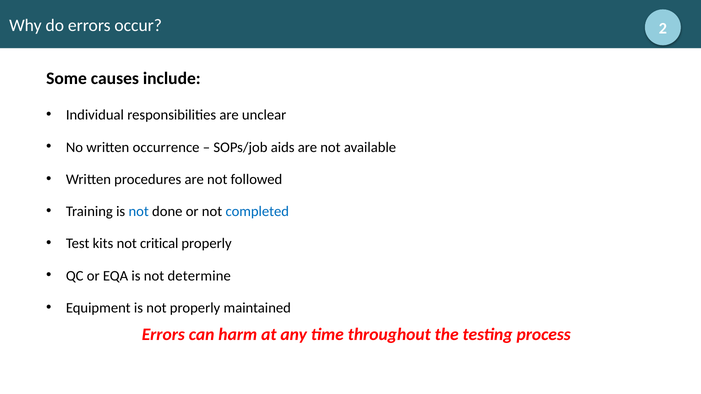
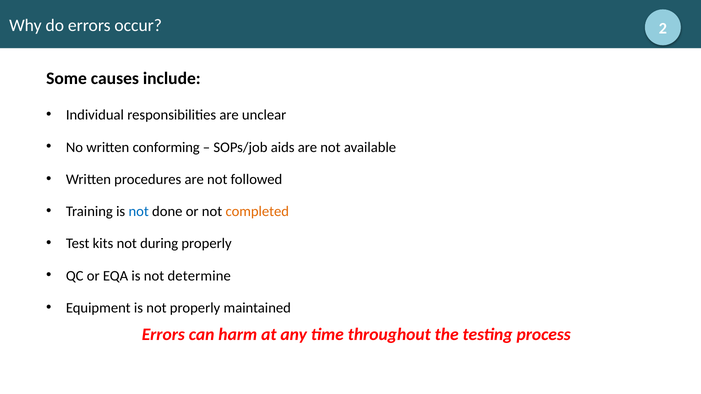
occurrence: occurrence -> conforming
completed colour: blue -> orange
critical: critical -> during
